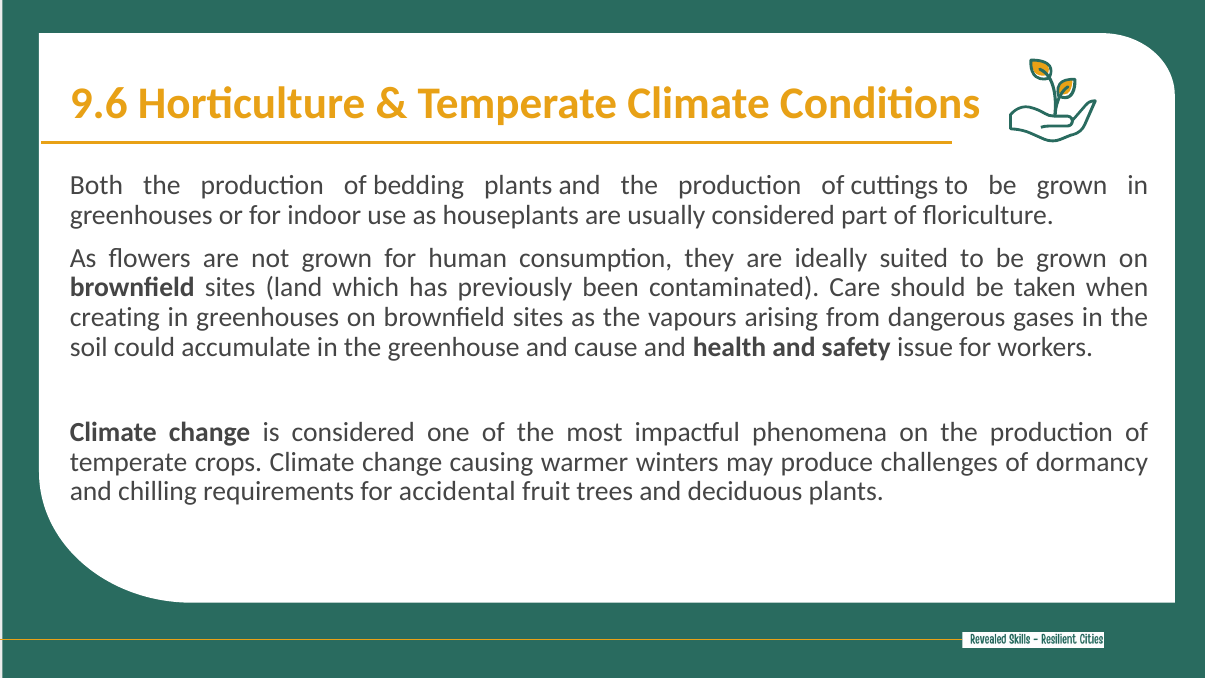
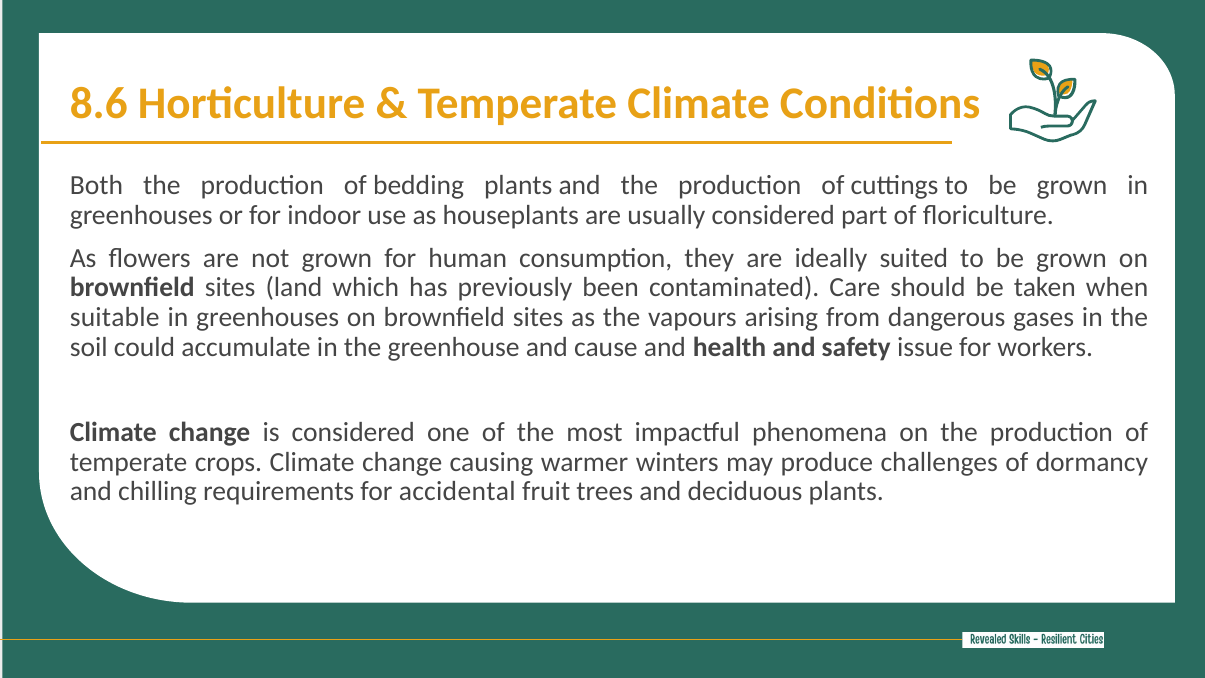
9.6: 9.6 -> 8.6
creating: creating -> suitable
